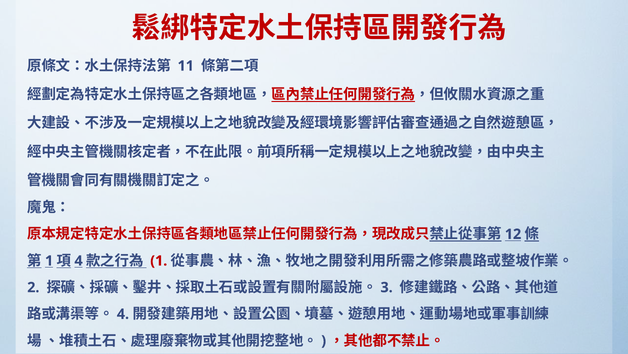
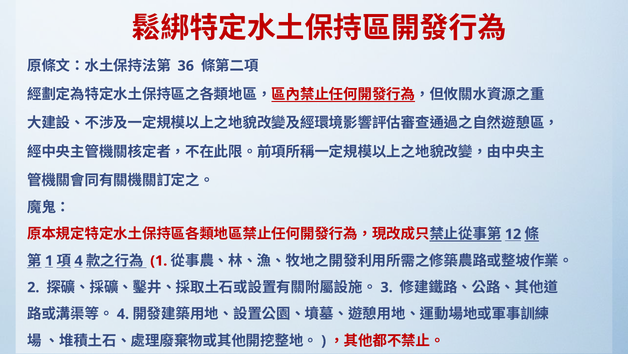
11: 11 -> 36
